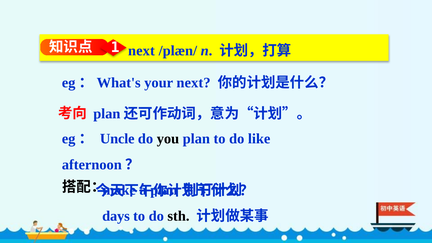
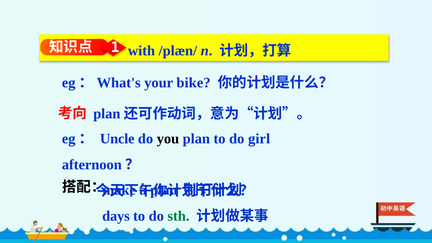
next at (141, 51): next -> with
your next: next -> bike
like: like -> girl
sth colour: black -> green
